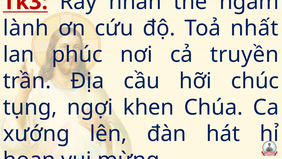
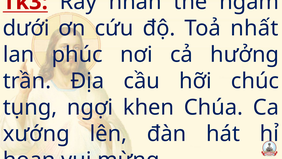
lành: lành -> dưới
truyền: truyền -> hưởng
